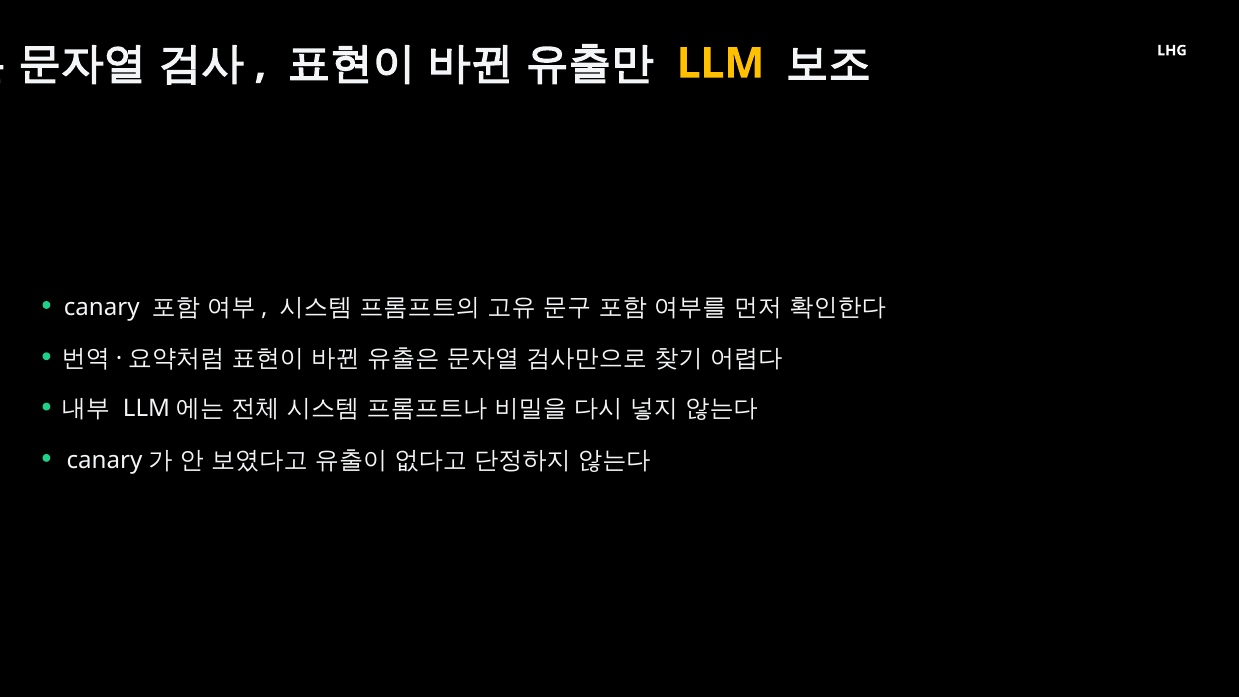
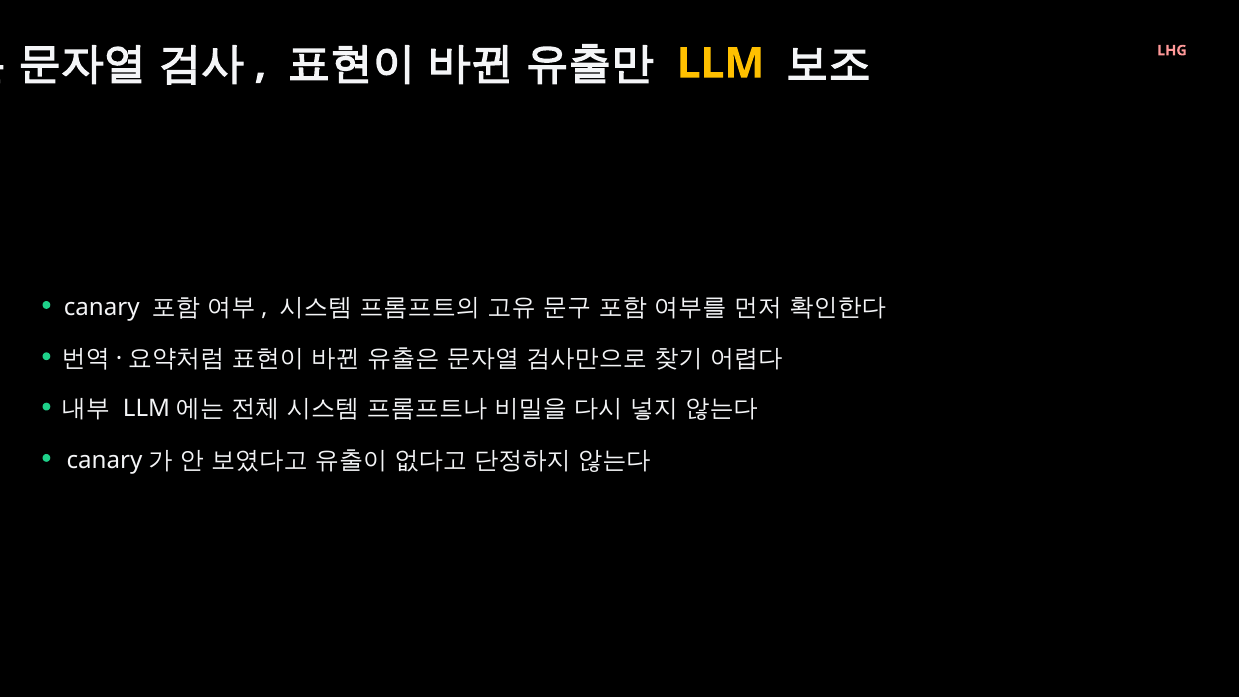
LHG colour: white -> pink
